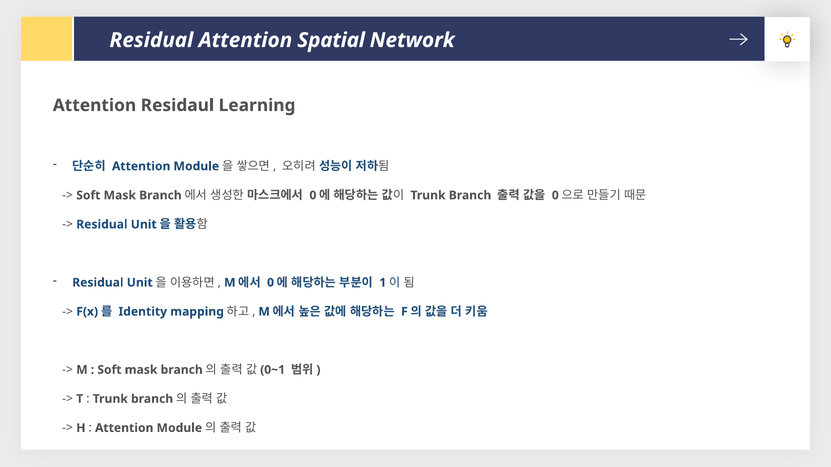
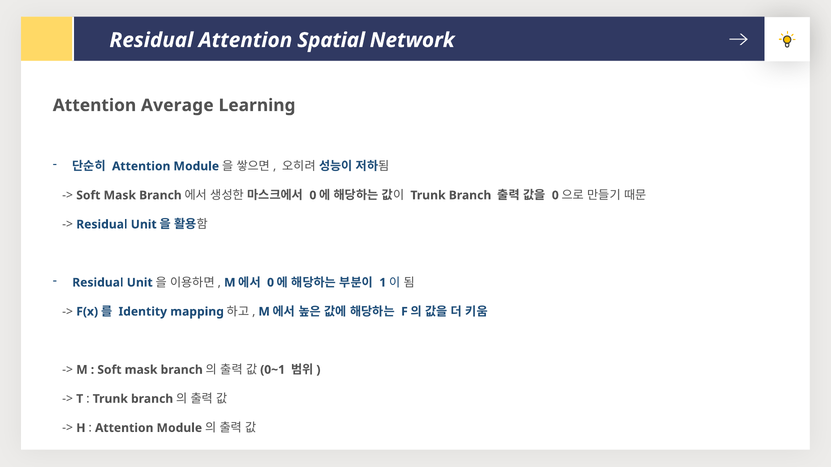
Residaul: Residaul -> Average
